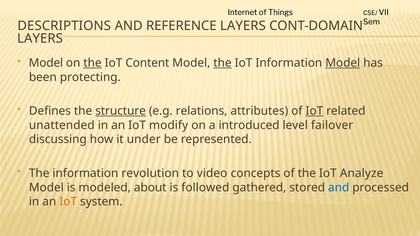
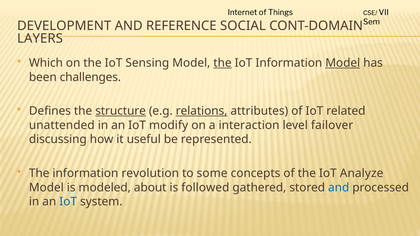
DESCRIPTIONS: DESCRIPTIONS -> DEVELOPMENT
REFERENCE LAYERS: LAYERS -> SOCIAL
Model at (46, 63): Model -> Which
the at (92, 63) underline: present -> none
Content: Content -> Sensing
protecting: protecting -> challenges
relations underline: none -> present
IoT at (314, 111) underline: present -> none
introduced: introduced -> interaction
under: under -> useful
video: video -> some
IoT at (68, 202) colour: orange -> blue
